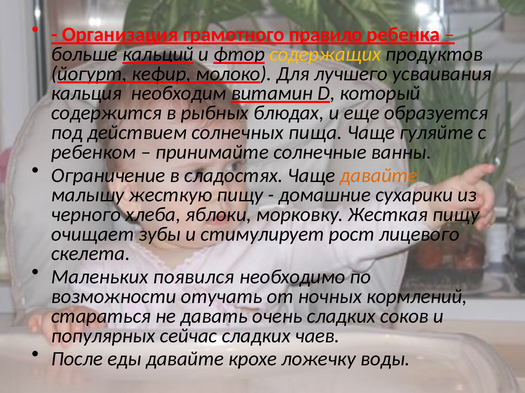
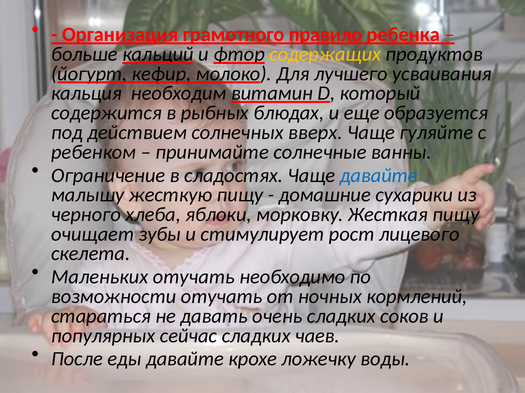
пища: пища -> вверх
давайте at (379, 176) colour: orange -> blue
Маленьких появился: появился -> отучать
